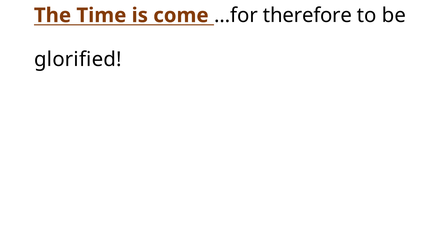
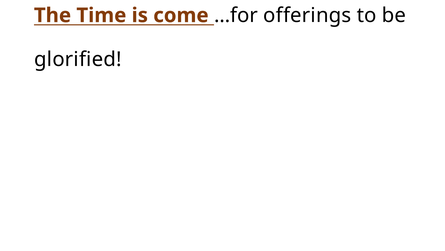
therefore: therefore -> offerings
